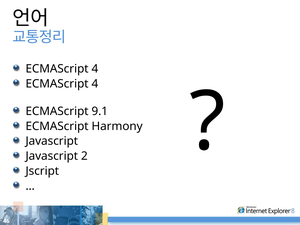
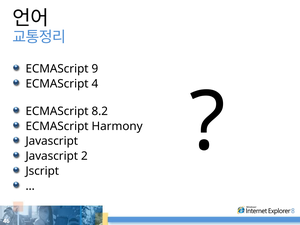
4 at (95, 69): 4 -> 9
9.1: 9.1 -> 8.2
